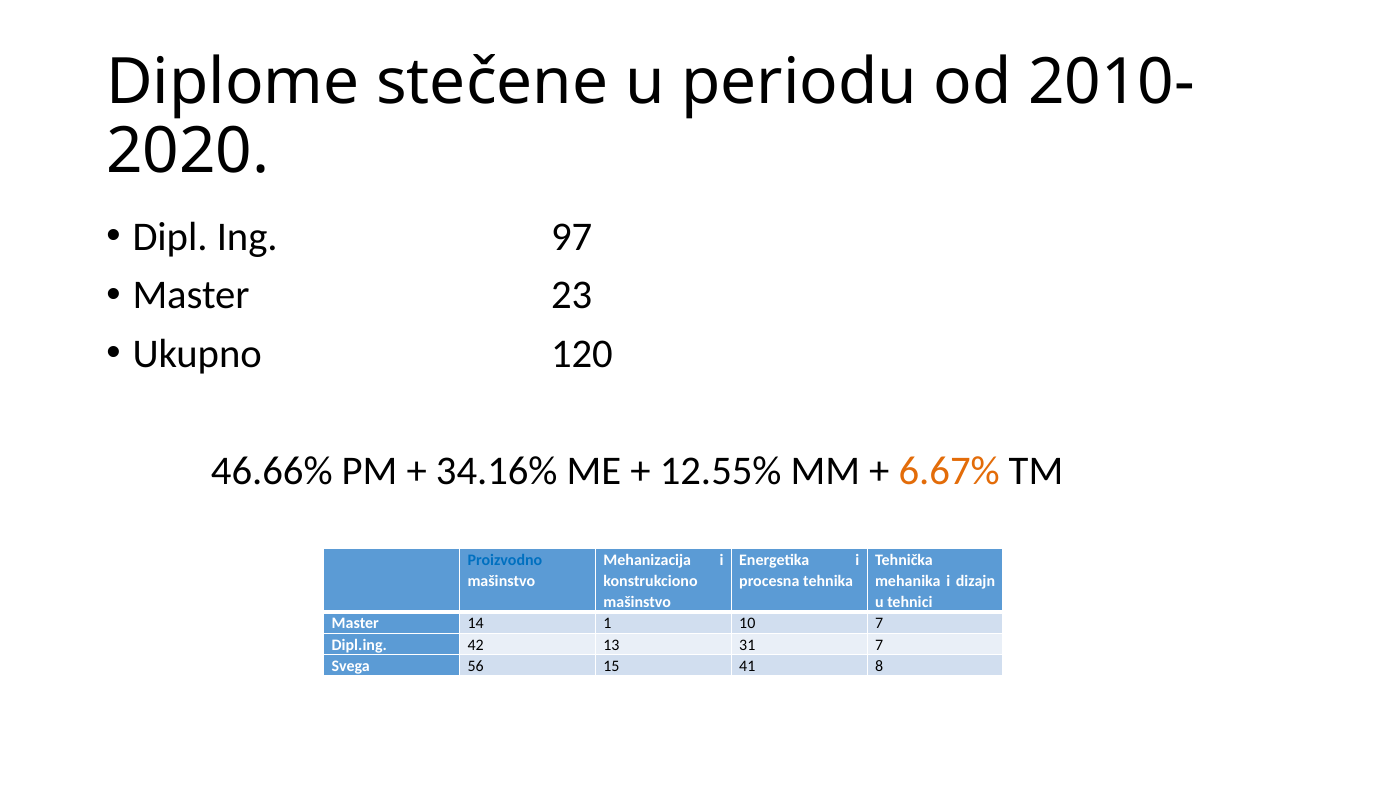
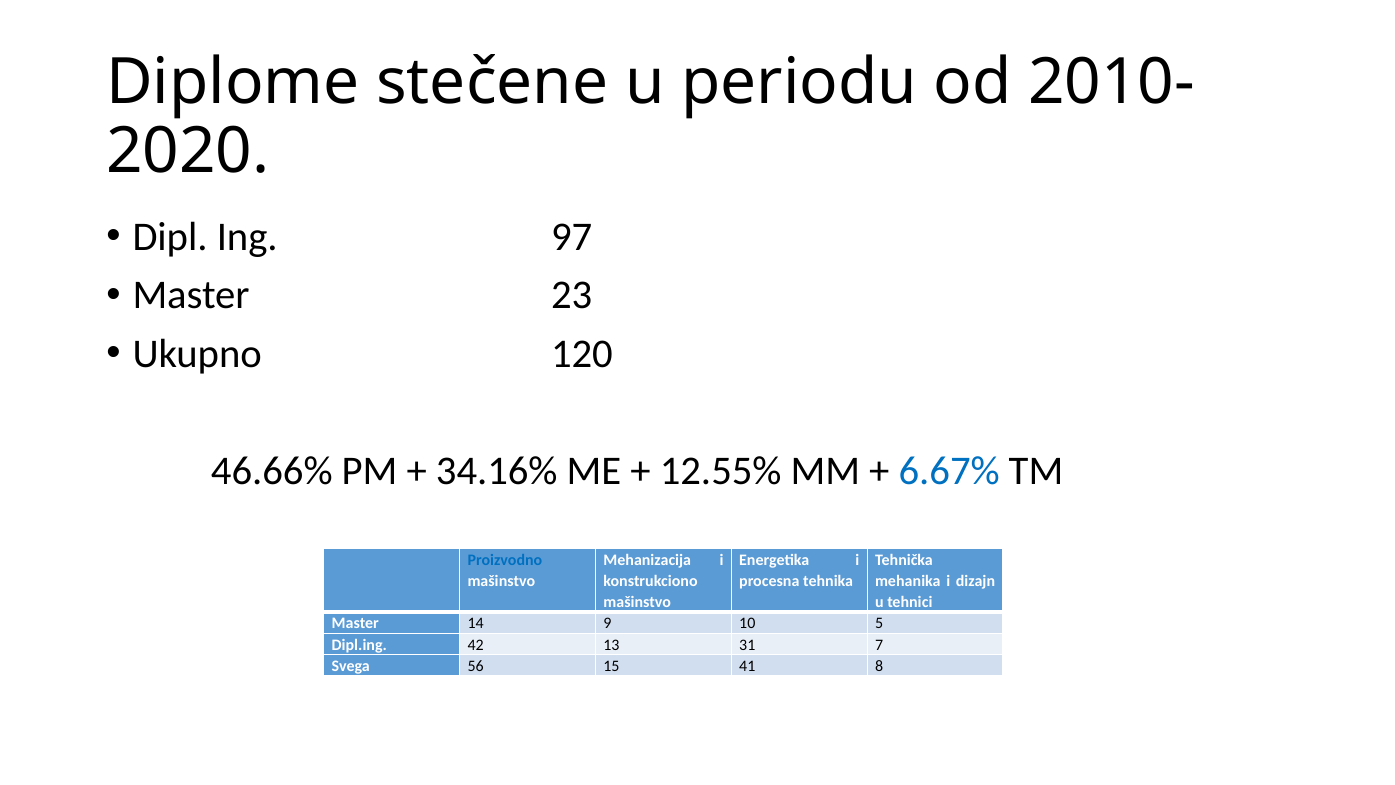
6.67% colour: orange -> blue
1: 1 -> 9
10 7: 7 -> 5
